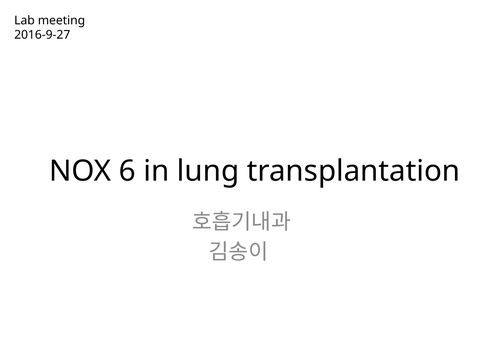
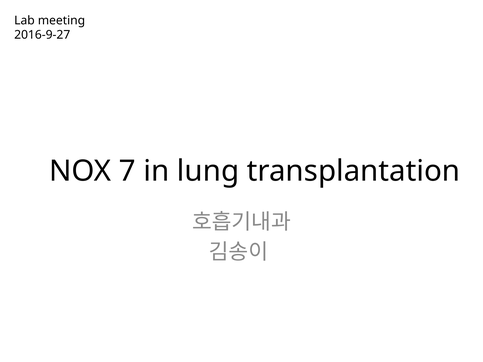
6: 6 -> 7
